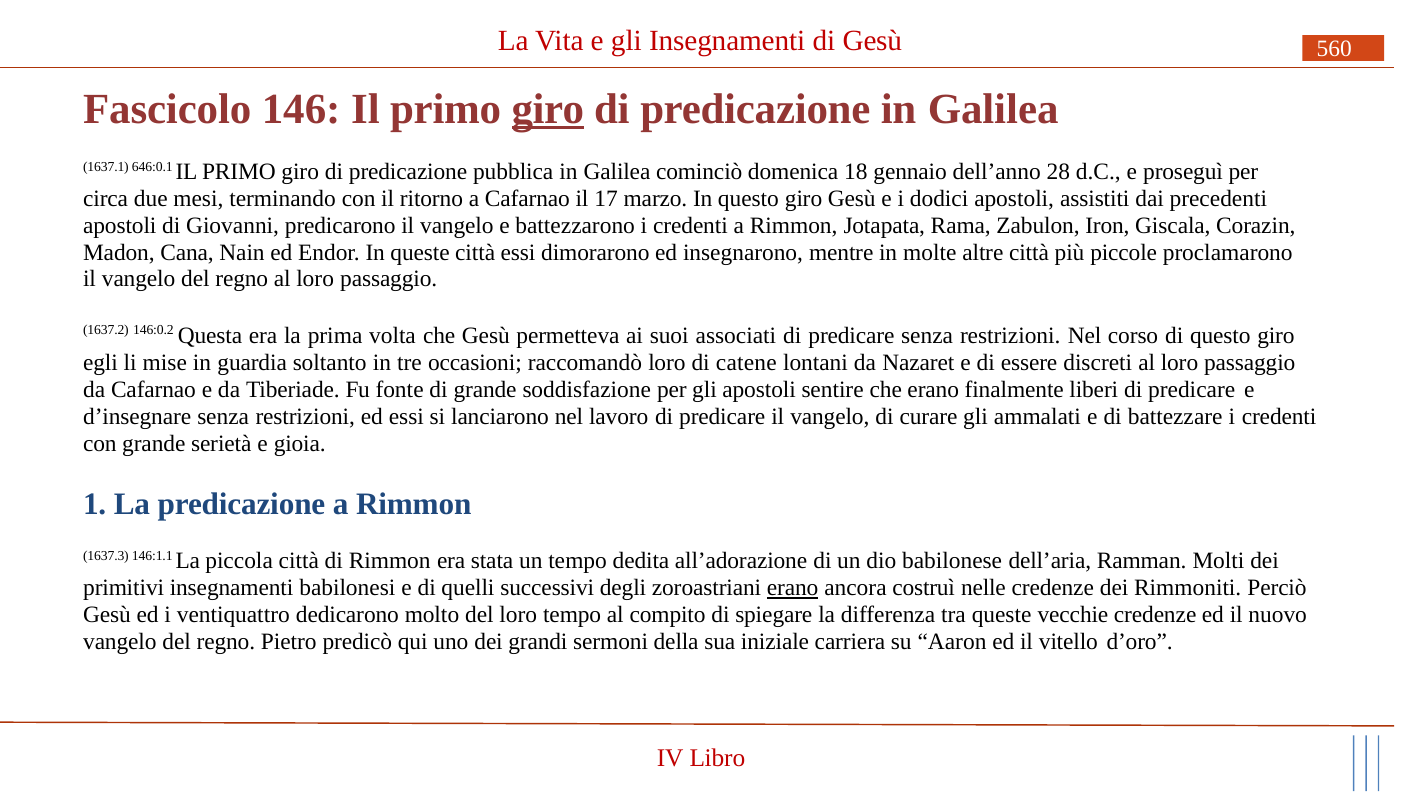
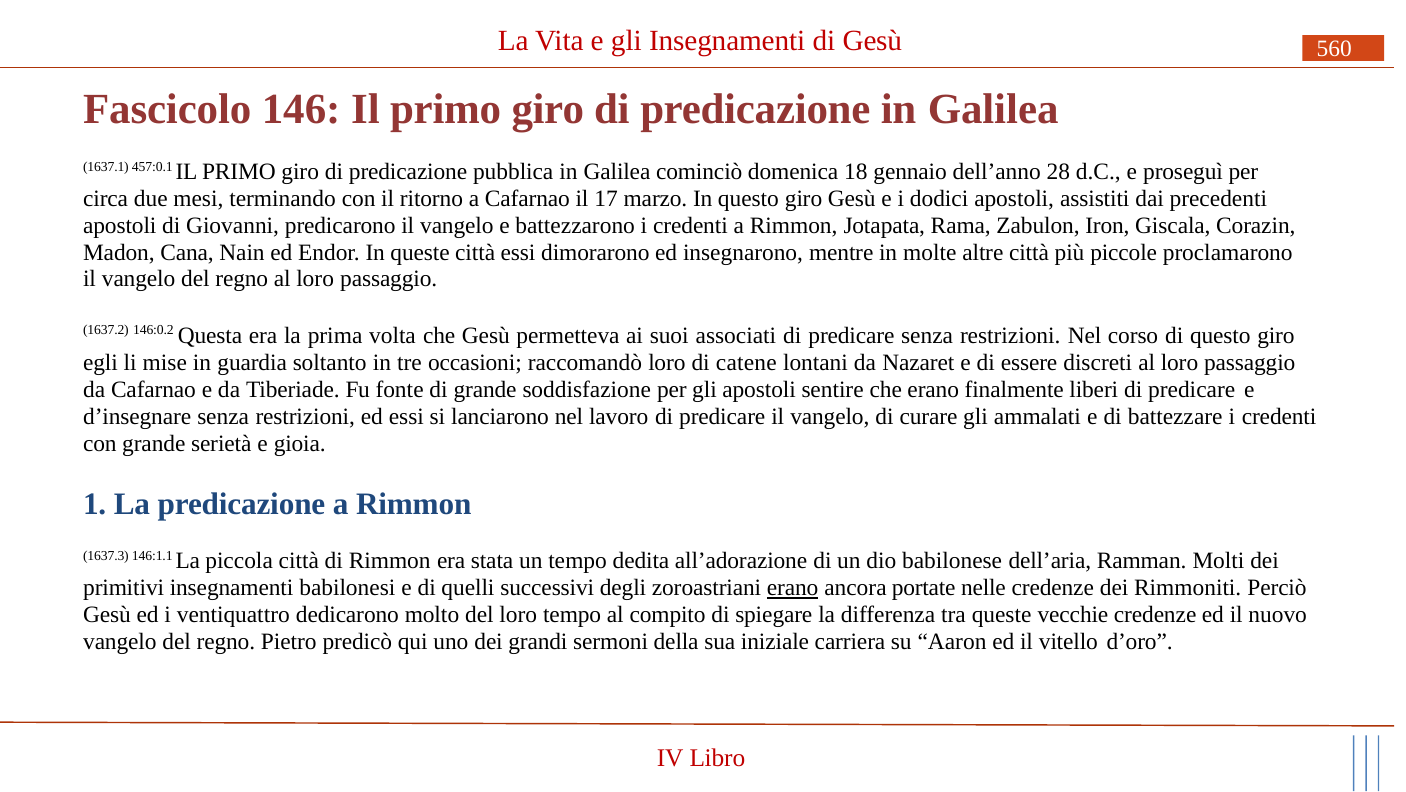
giro at (548, 109) underline: present -> none
646:0.1: 646:0.1 -> 457:0.1
costruì: costruì -> portate
